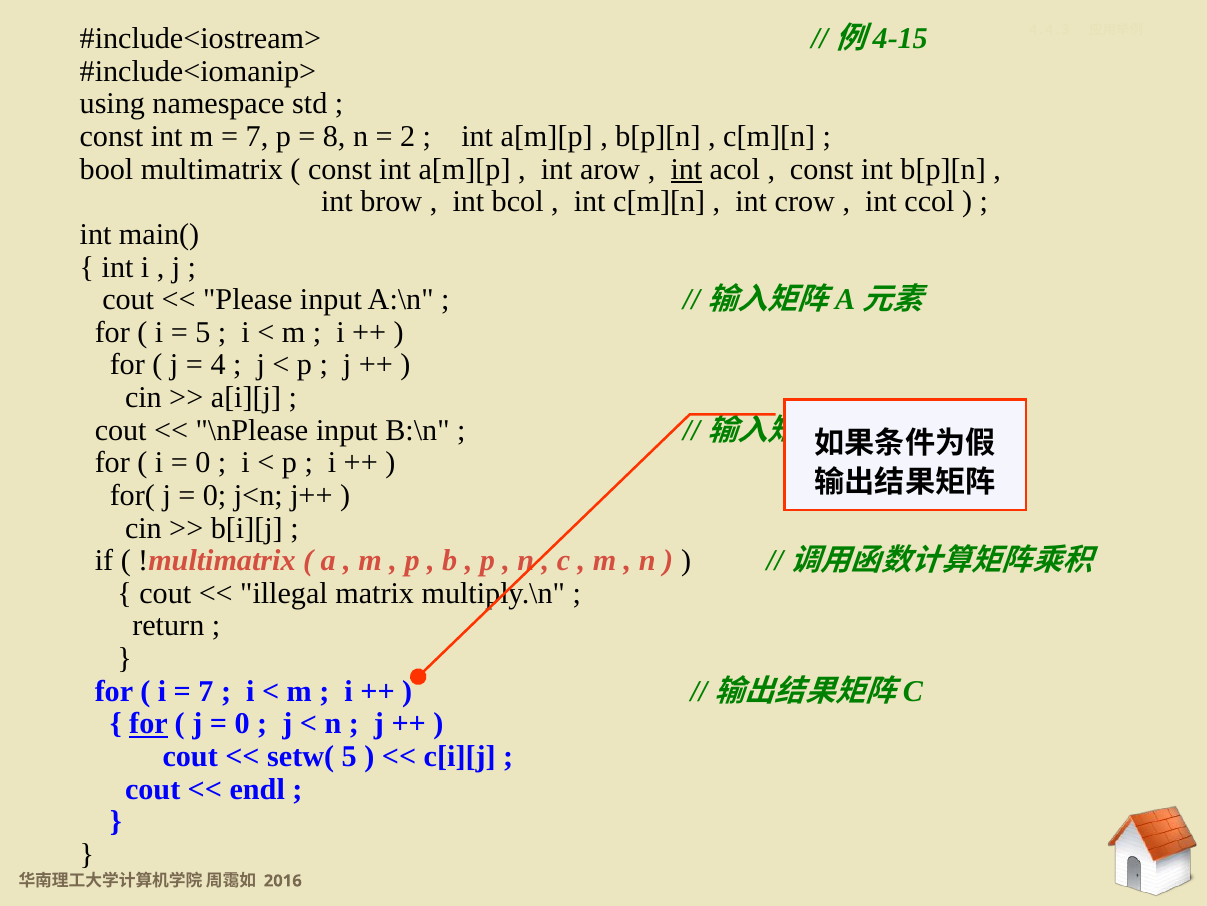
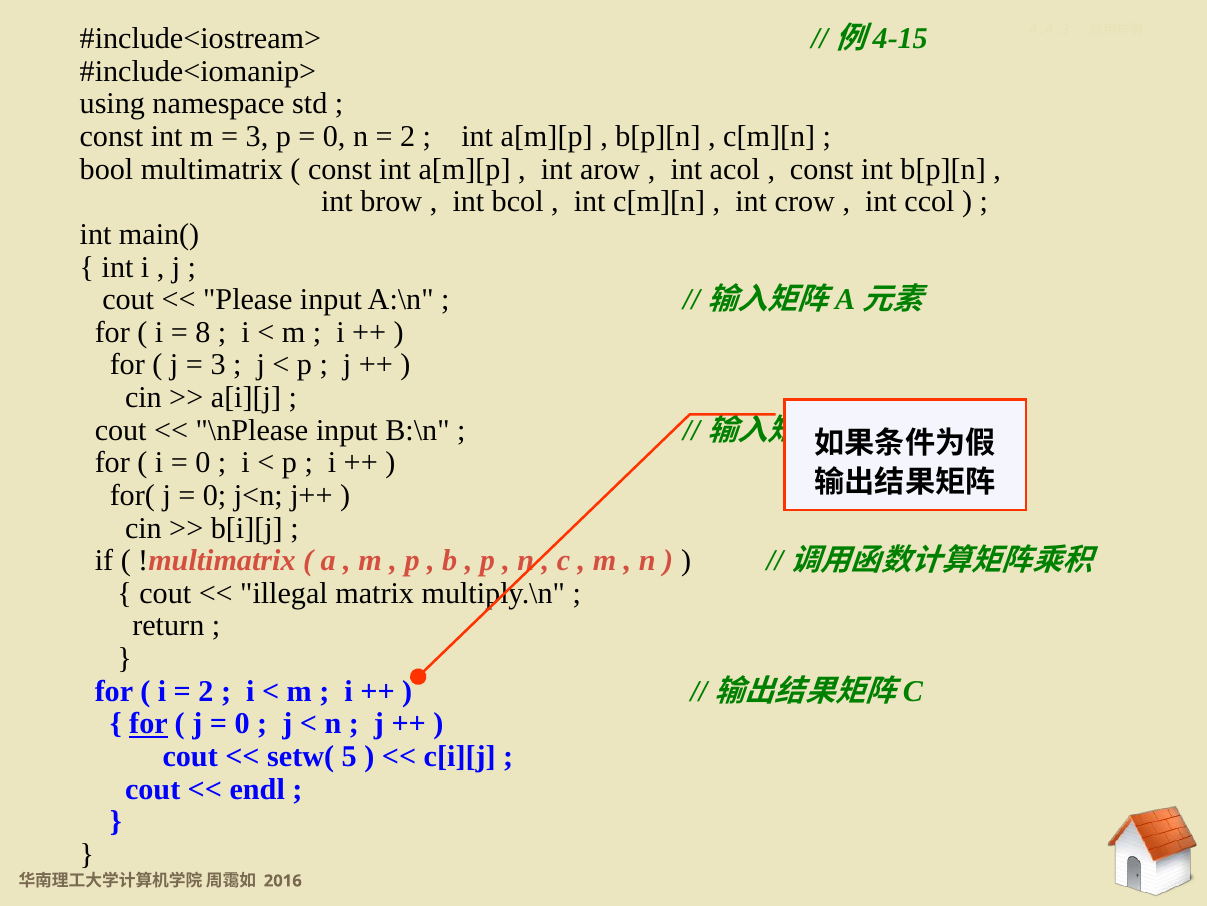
7 at (257, 136): 7 -> 3
8 at (334, 136): 8 -> 0
int at (686, 169) underline: present -> none
5 at (203, 332): 5 -> 8
4 at (218, 365): 4 -> 3
7 at (206, 691): 7 -> 2
